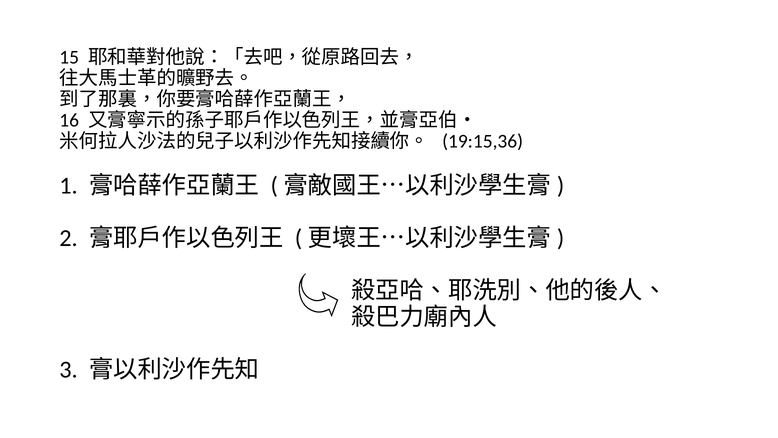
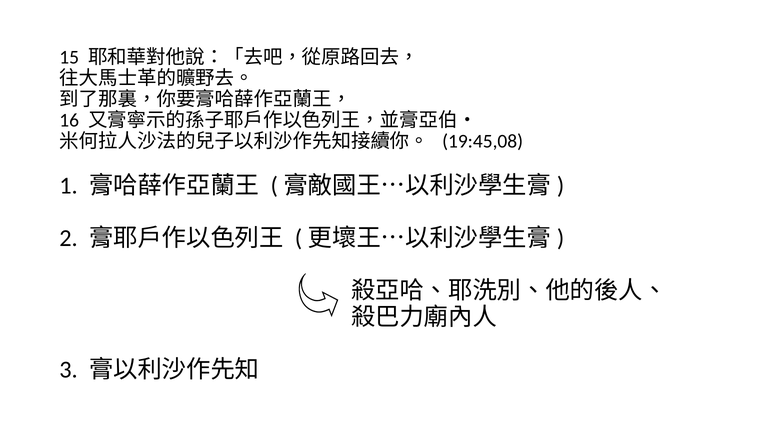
19:15,36: 19:15,36 -> 19:45,08
